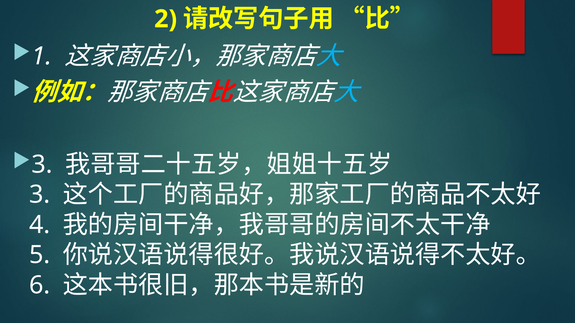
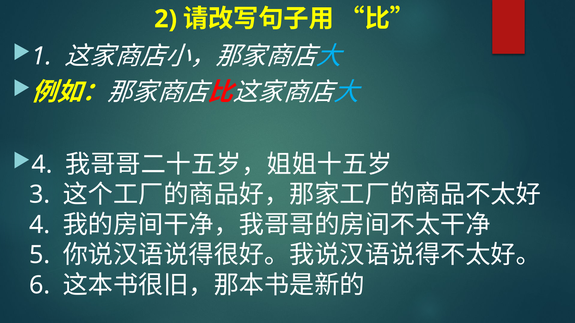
3 at (42, 165): 3 -> 4
